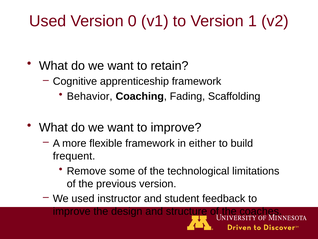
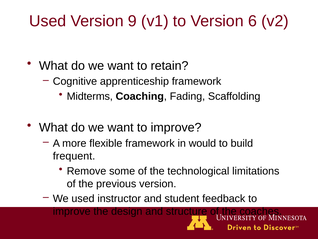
0: 0 -> 9
1: 1 -> 6
Behavior: Behavior -> Midterms
either: either -> would
